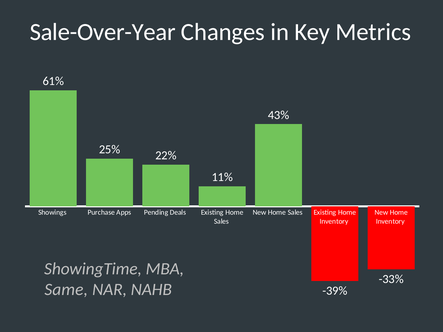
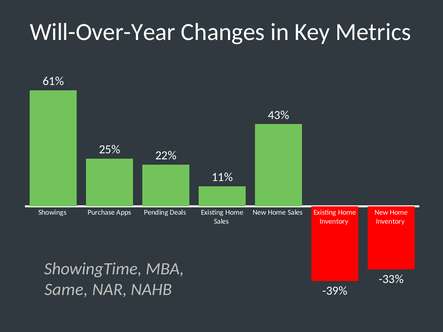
Sale-Over-Year: Sale-Over-Year -> Will-Over-Year
